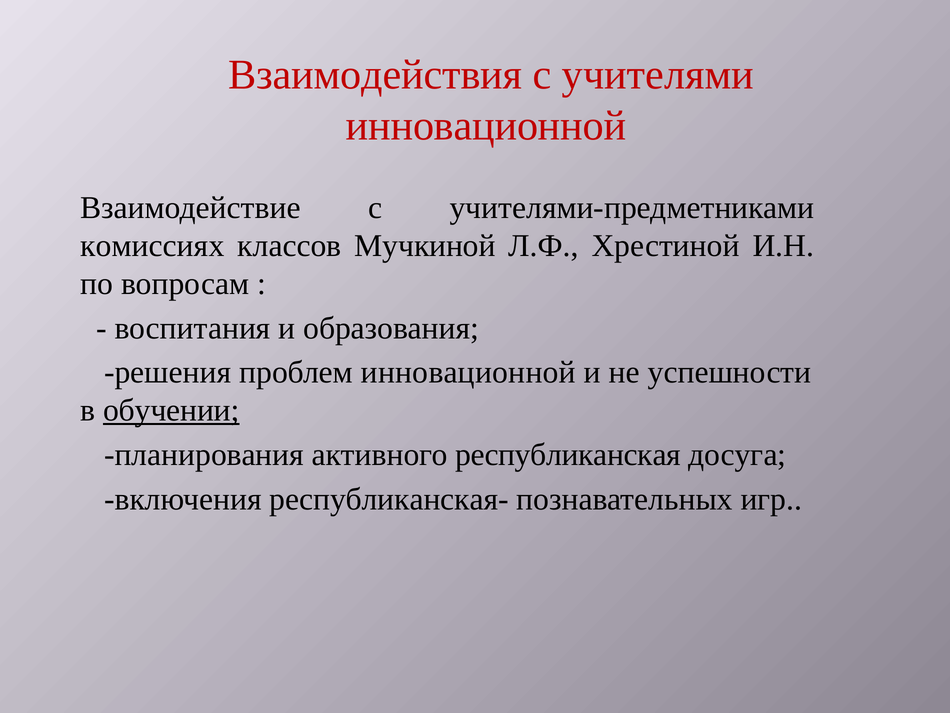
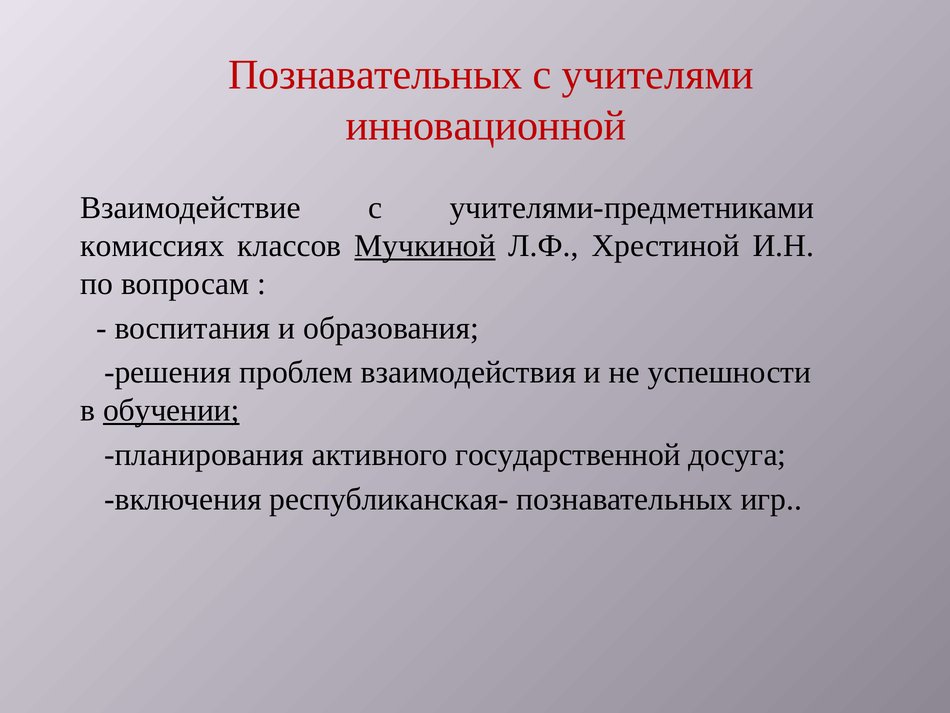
Взаимодействия at (375, 75): Взаимодействия -> Познавательных
Мучкиной underline: none -> present
проблем инновационной: инновационной -> взаимодействия
республиканская: республиканская -> государственной
